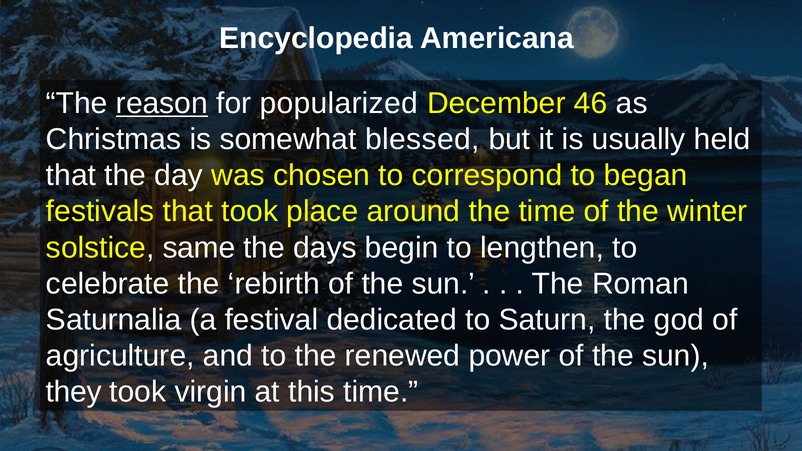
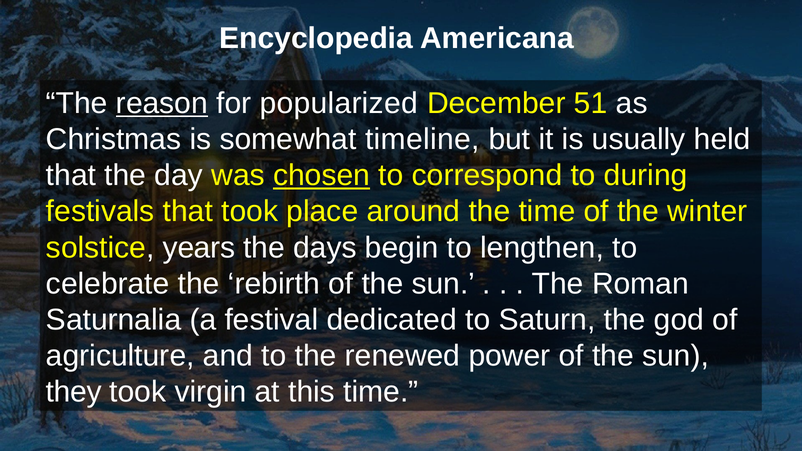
46: 46 -> 51
blessed: blessed -> timeline
chosen underline: none -> present
began: began -> during
same: same -> years
